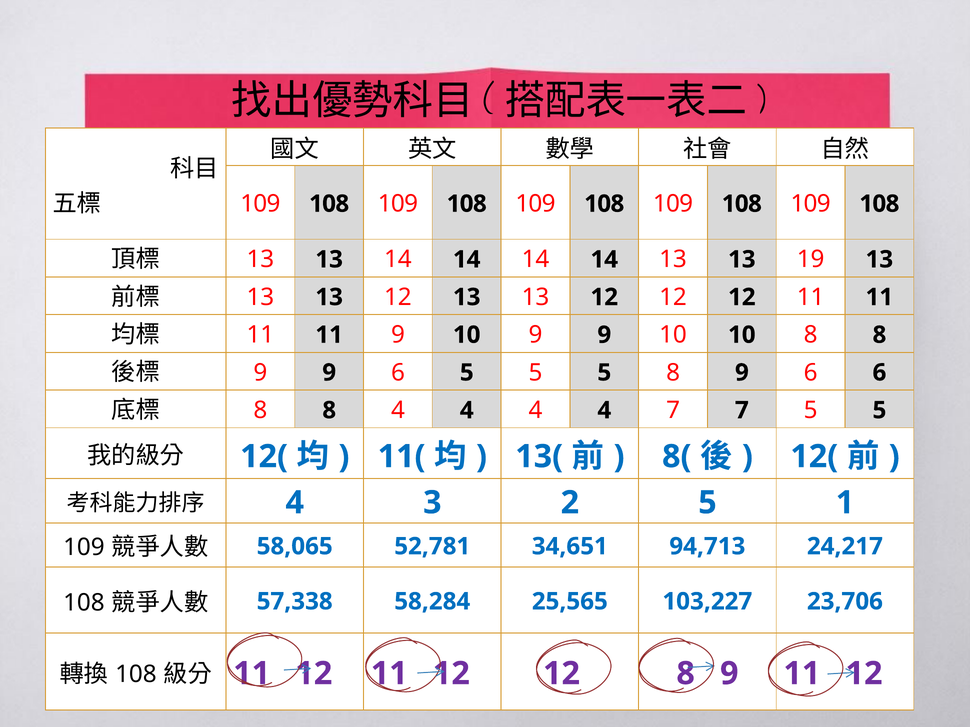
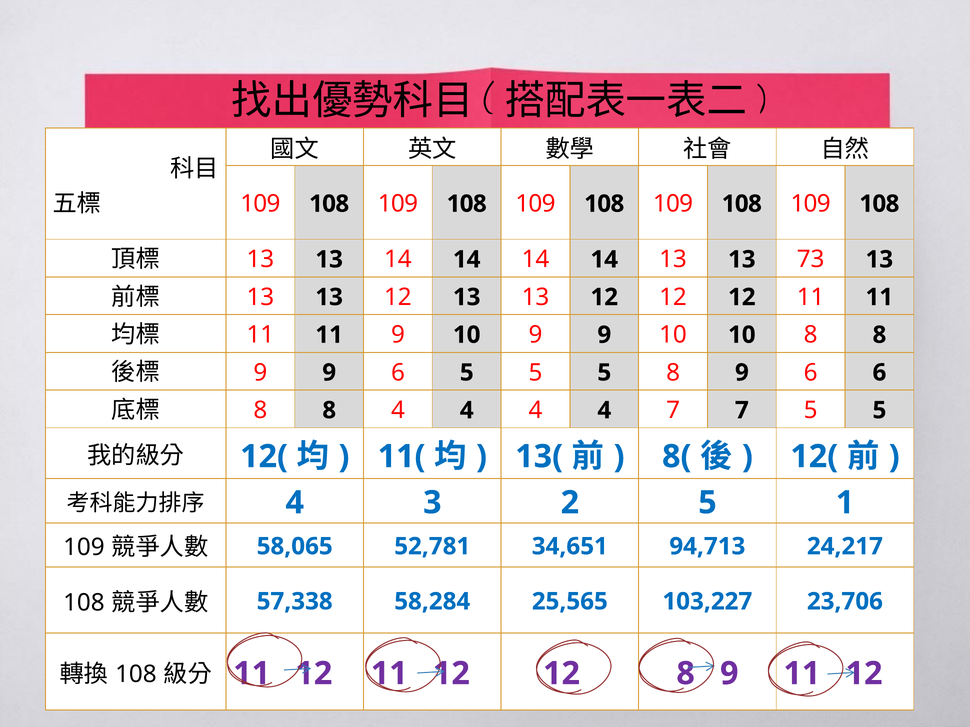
19: 19 -> 73
